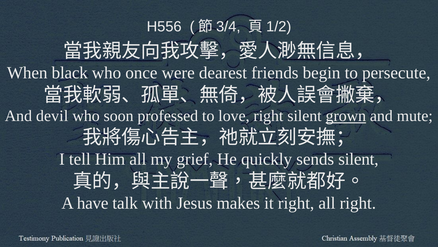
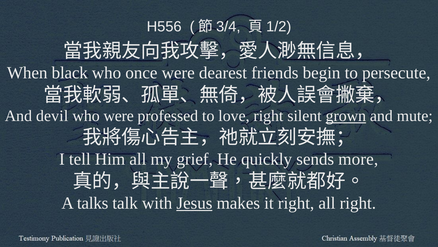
who soon: soon -> were
sends silent: silent -> more
have: have -> talks
Jesus underline: none -> present
